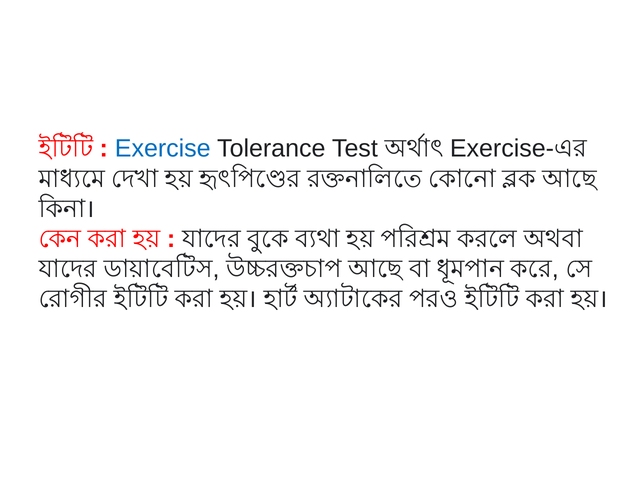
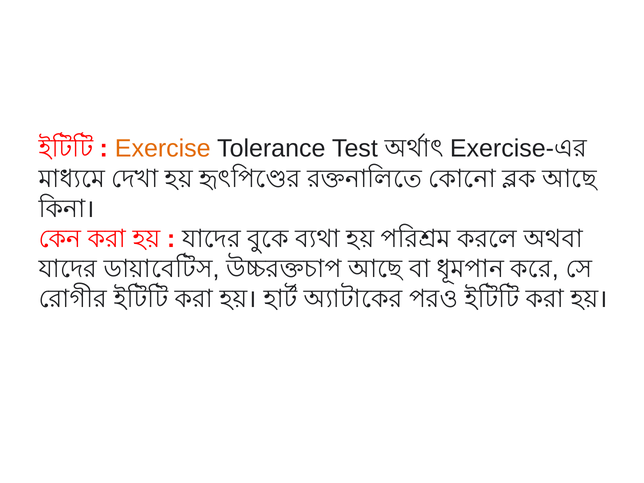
Exercise colour: blue -> orange
